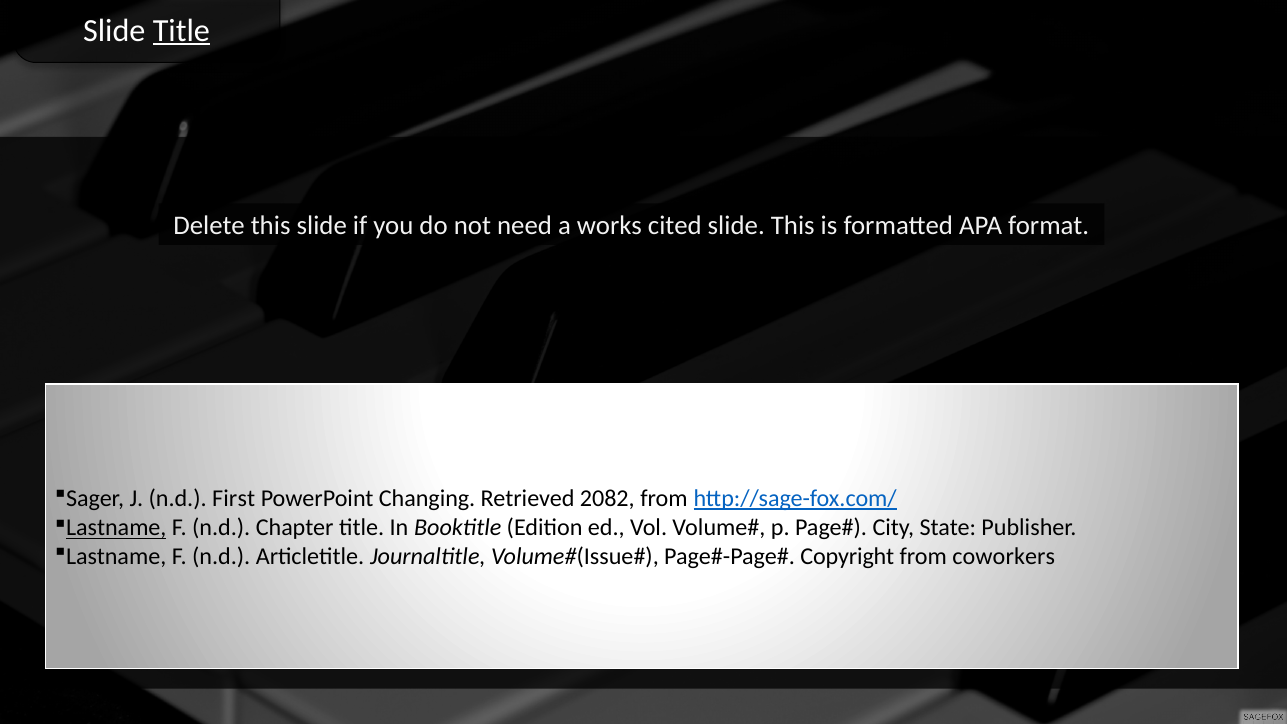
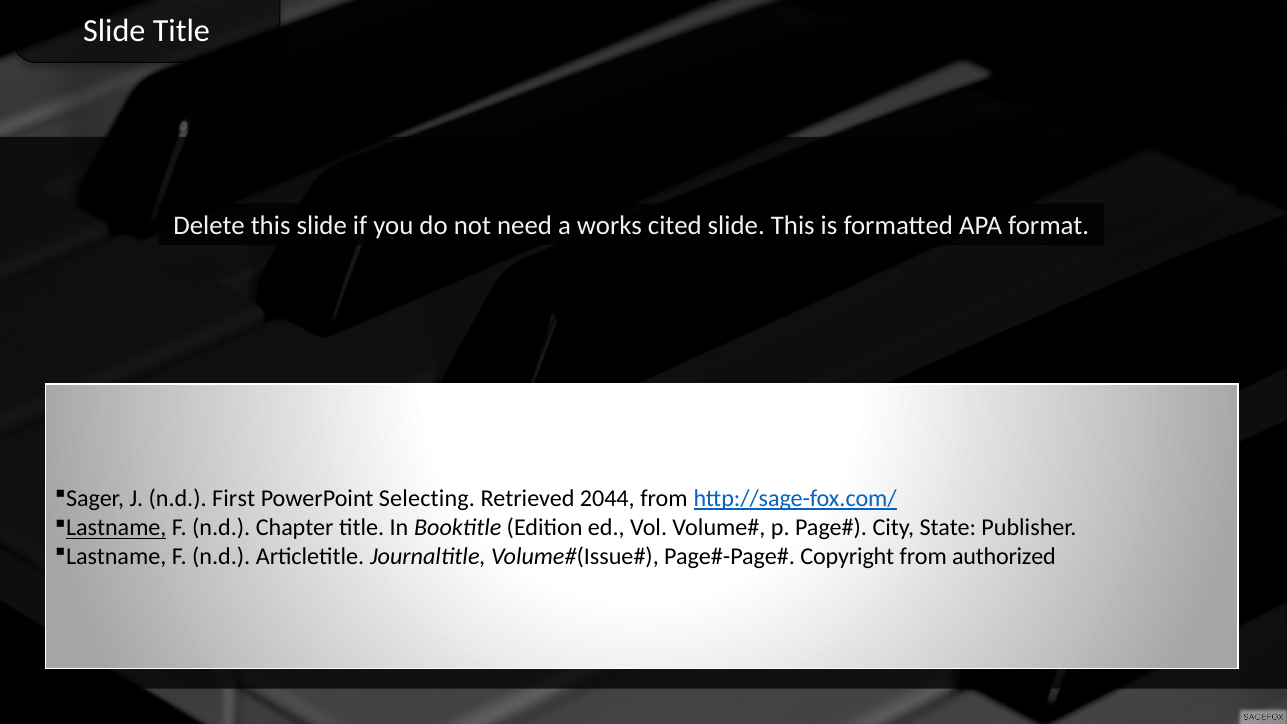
Title at (181, 30) underline: present -> none
Changing: Changing -> Selecting
2082: 2082 -> 2044
coworkers: coworkers -> authorized
